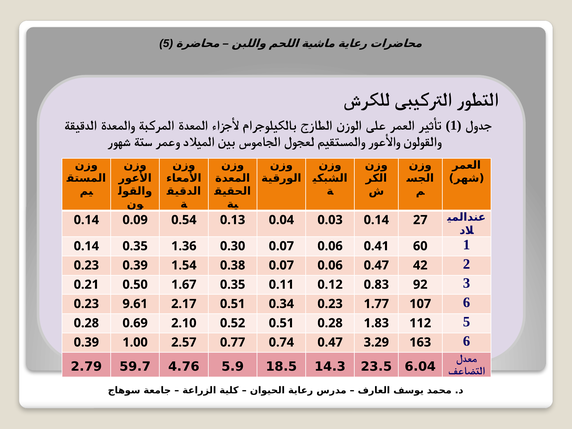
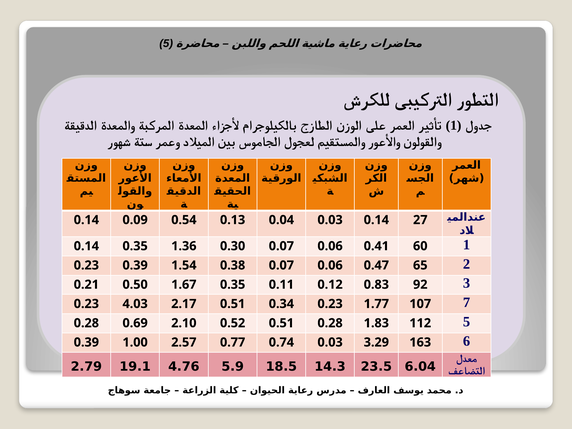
42: 42 -> 65
9.61: 9.61 -> 4.03
107 6: 6 -> 7
0.74 0.47: 0.47 -> 0.03
59.7: 59.7 -> 19.1
